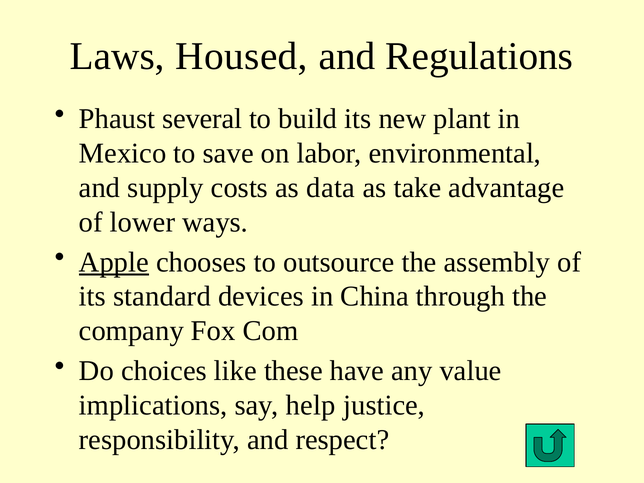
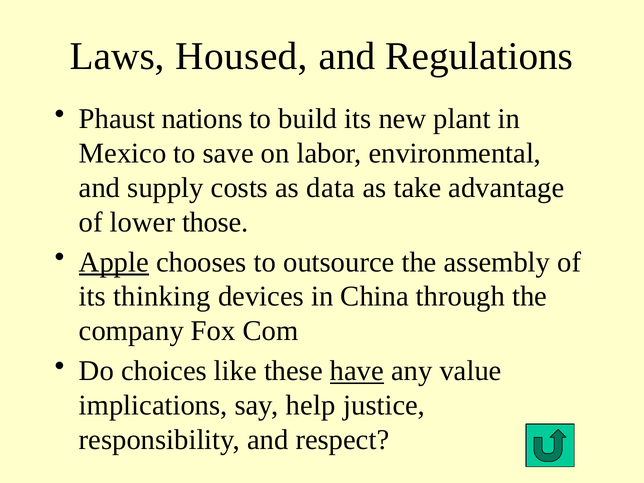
several: several -> nations
ways: ways -> those
standard: standard -> thinking
have underline: none -> present
